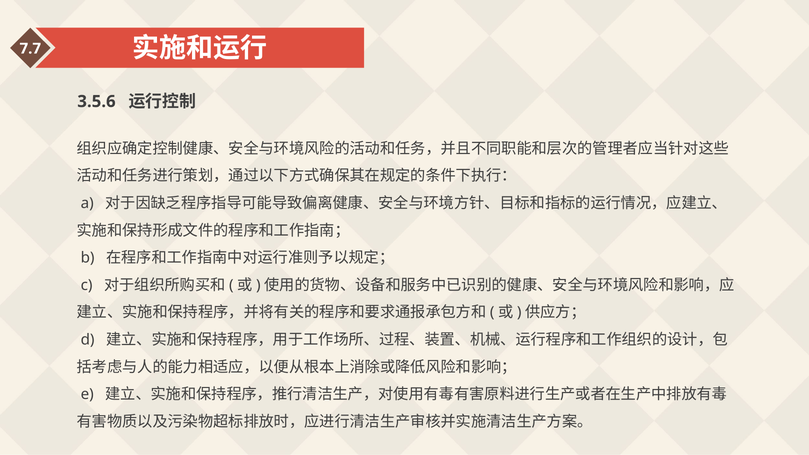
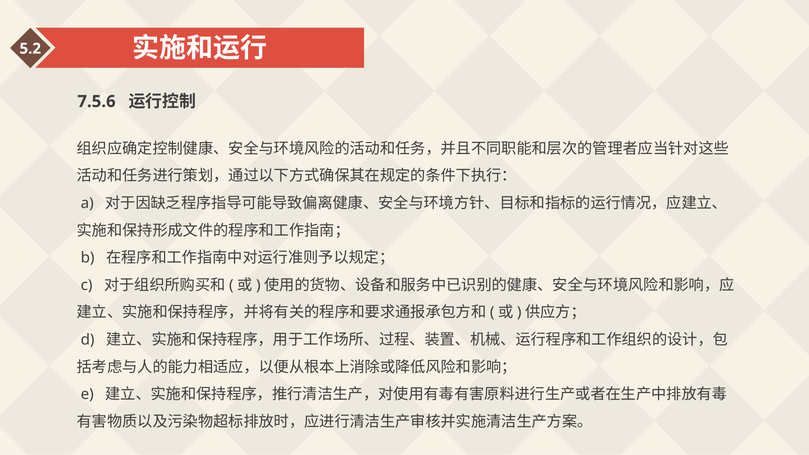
7.7: 7.7 -> 5.2
3.5.6: 3.5.6 -> 7.5.6
